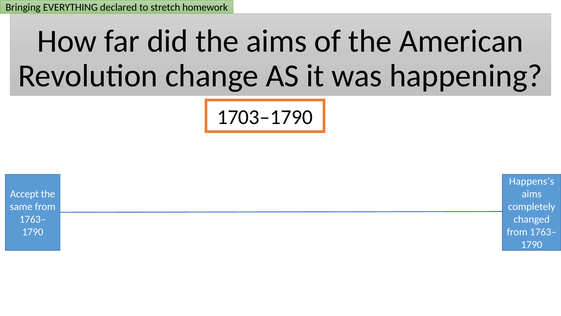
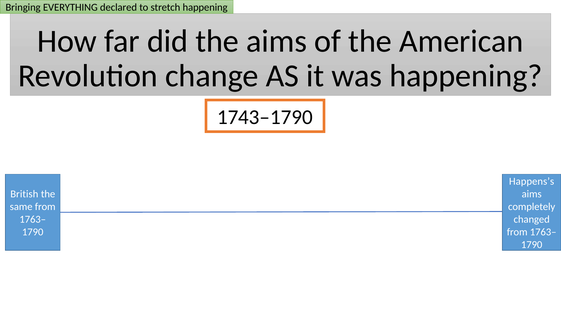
stretch homework: homework -> happening
1703–1790: 1703–1790 -> 1743–1790
Accept: Accept -> British
